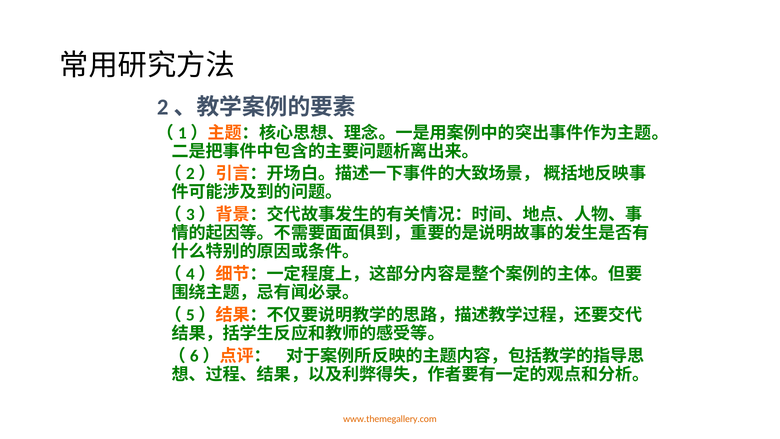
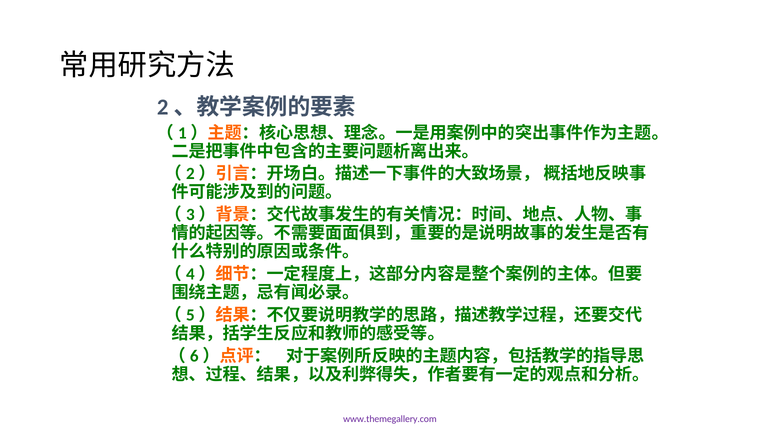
www.themegallery.com colour: orange -> purple
